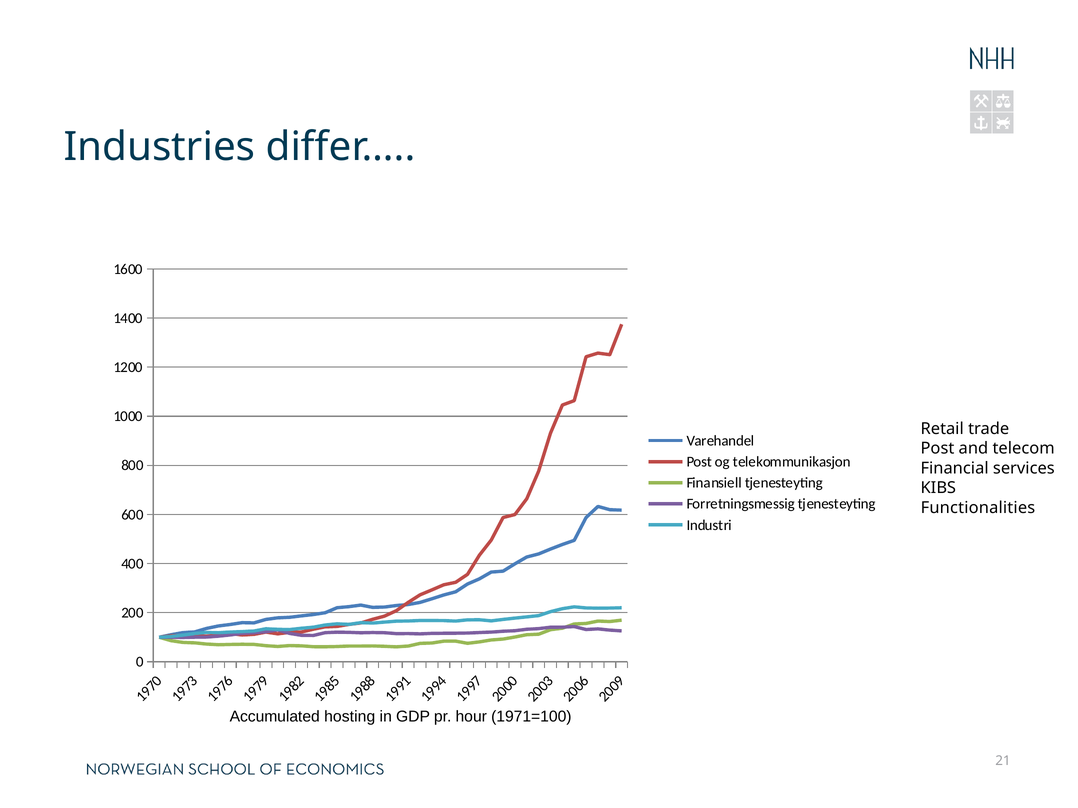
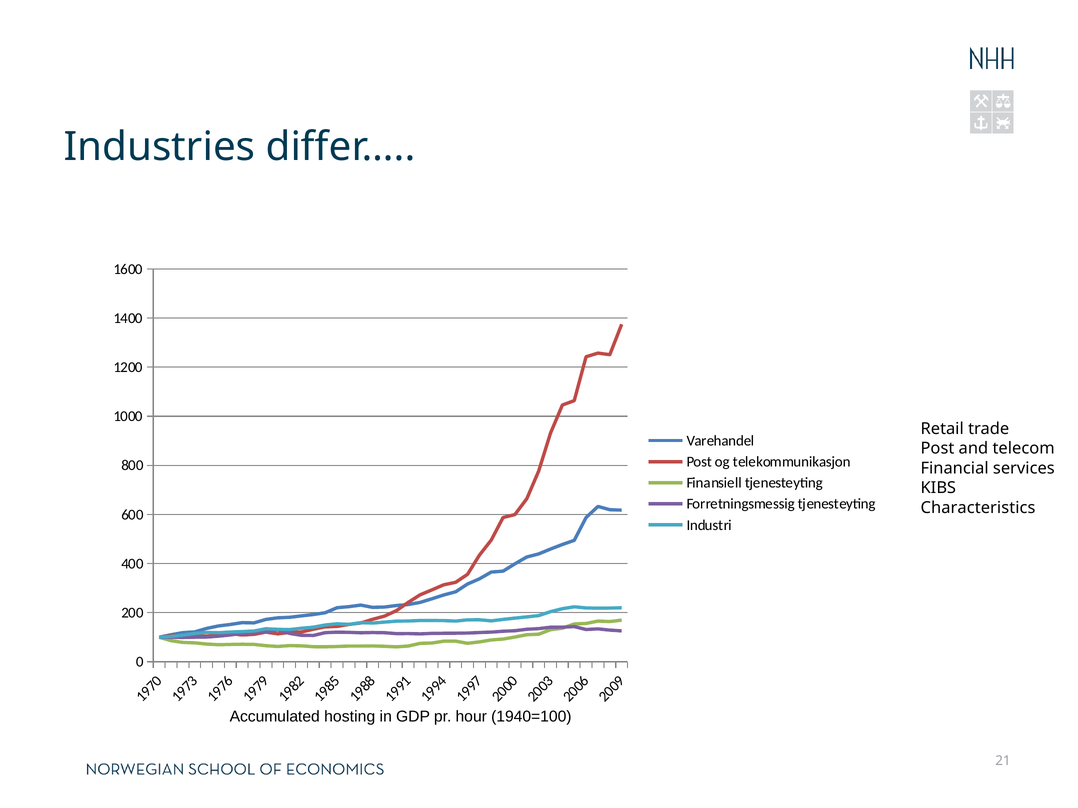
Functionalities: Functionalities -> Characteristics
1971=100: 1971=100 -> 1940=100
